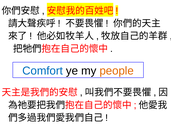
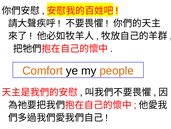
Comfort colour: blue -> orange
